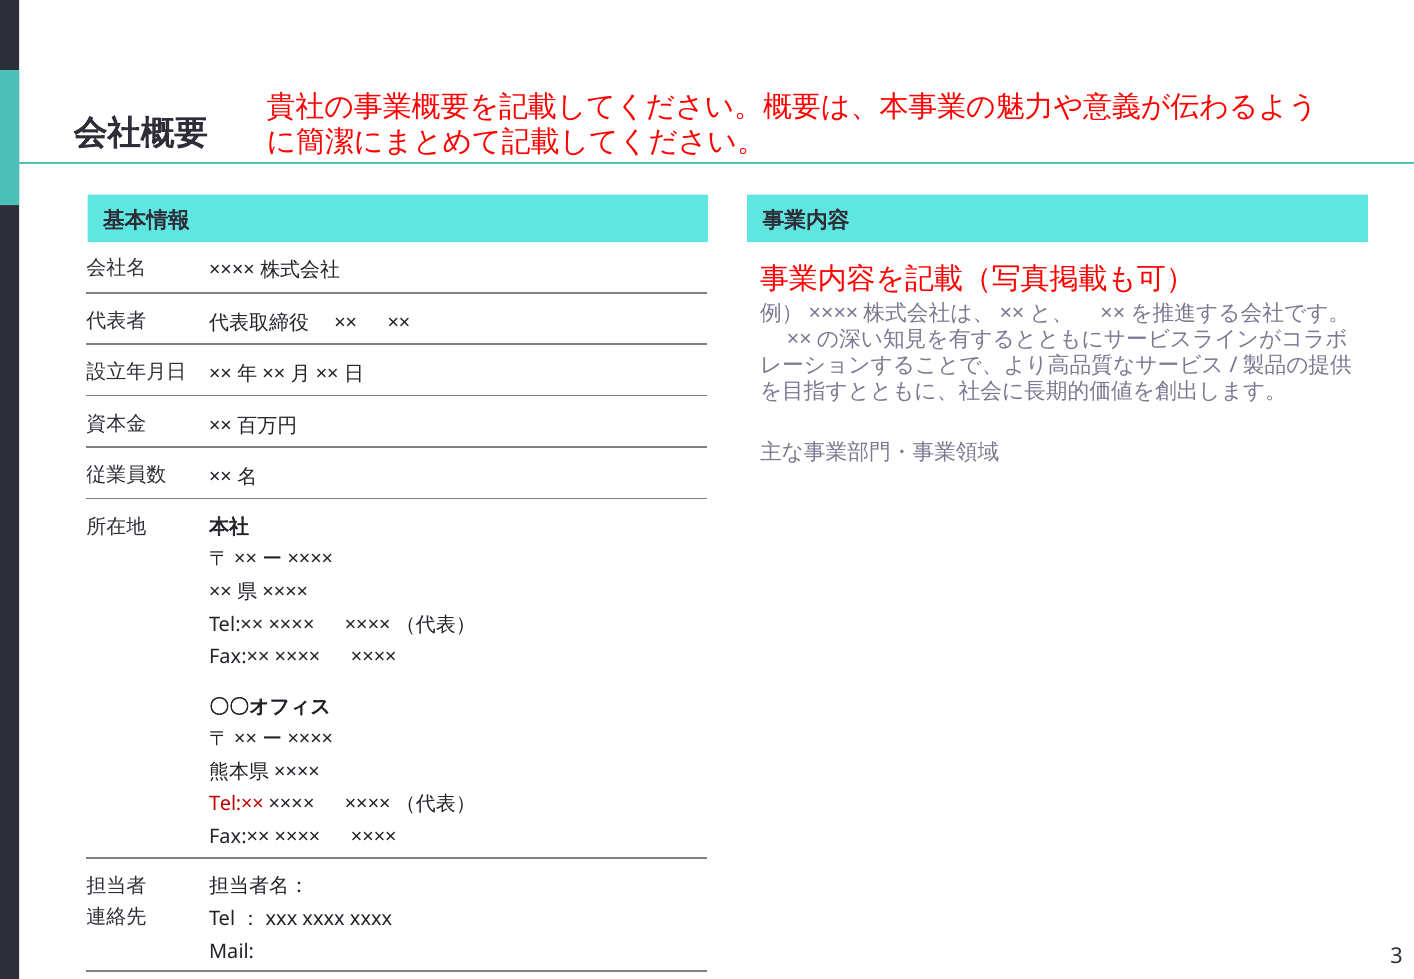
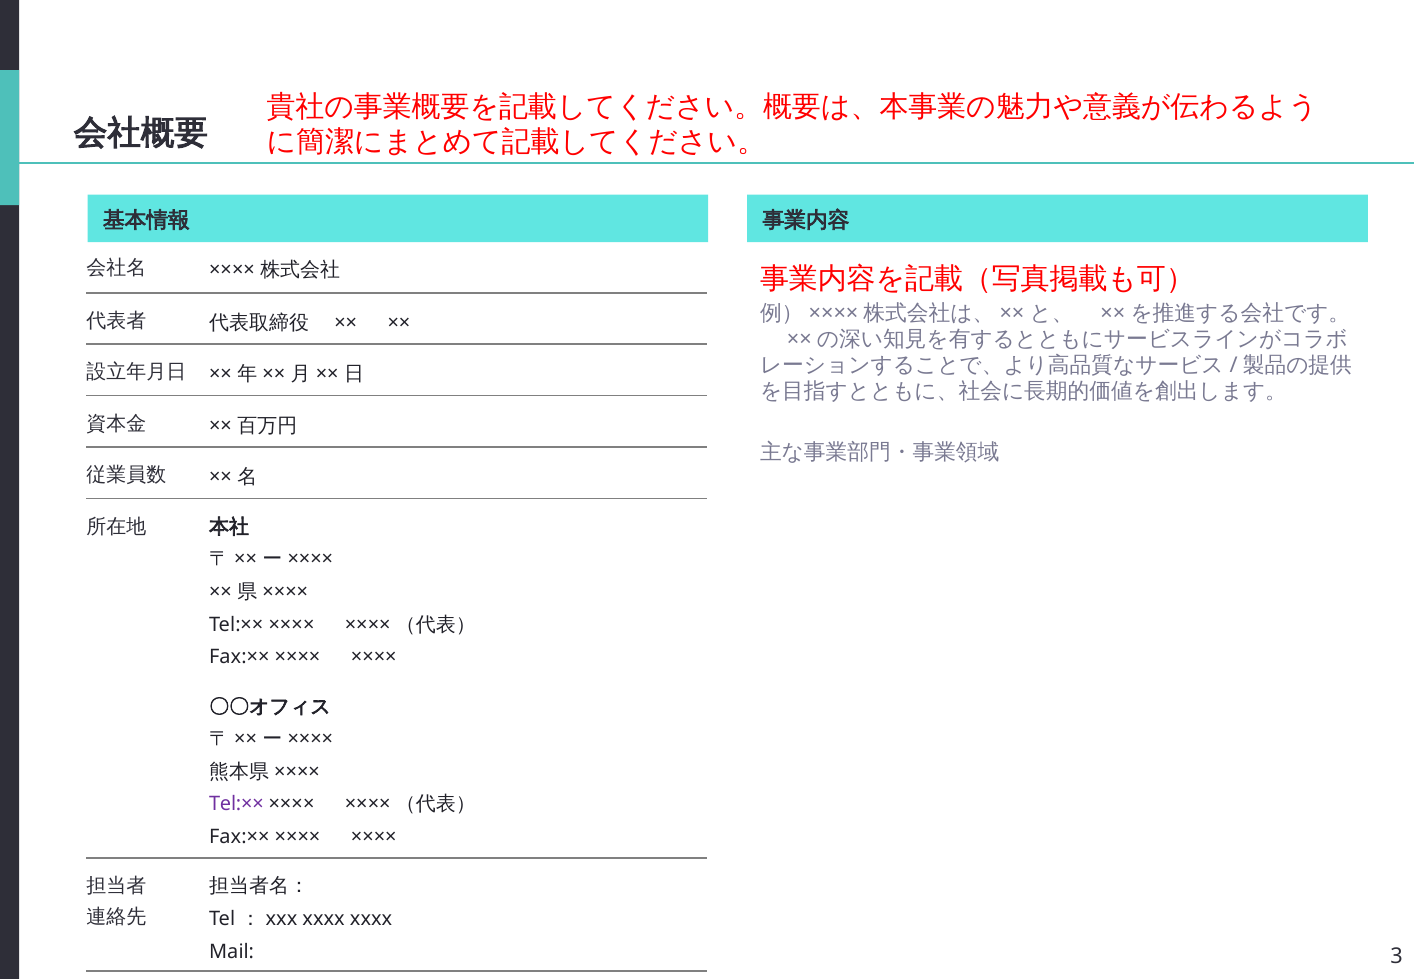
Tel:×× at (236, 804) colour: red -> purple
